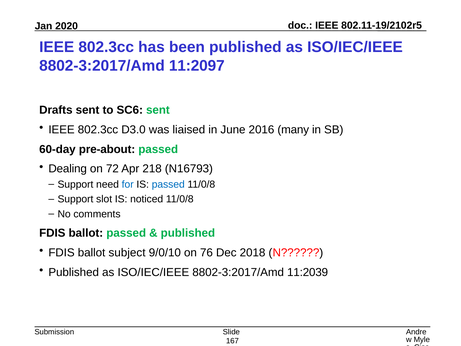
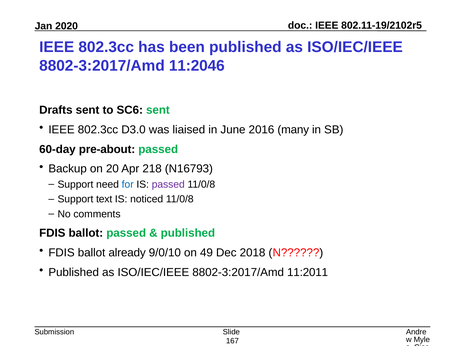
11:2097: 11:2097 -> 11:2046
Dealing: Dealing -> Backup
72: 72 -> 20
passed at (168, 184) colour: blue -> purple
slot: slot -> text
subject: subject -> already
76: 76 -> 49
11:2039: 11:2039 -> 11:2011
